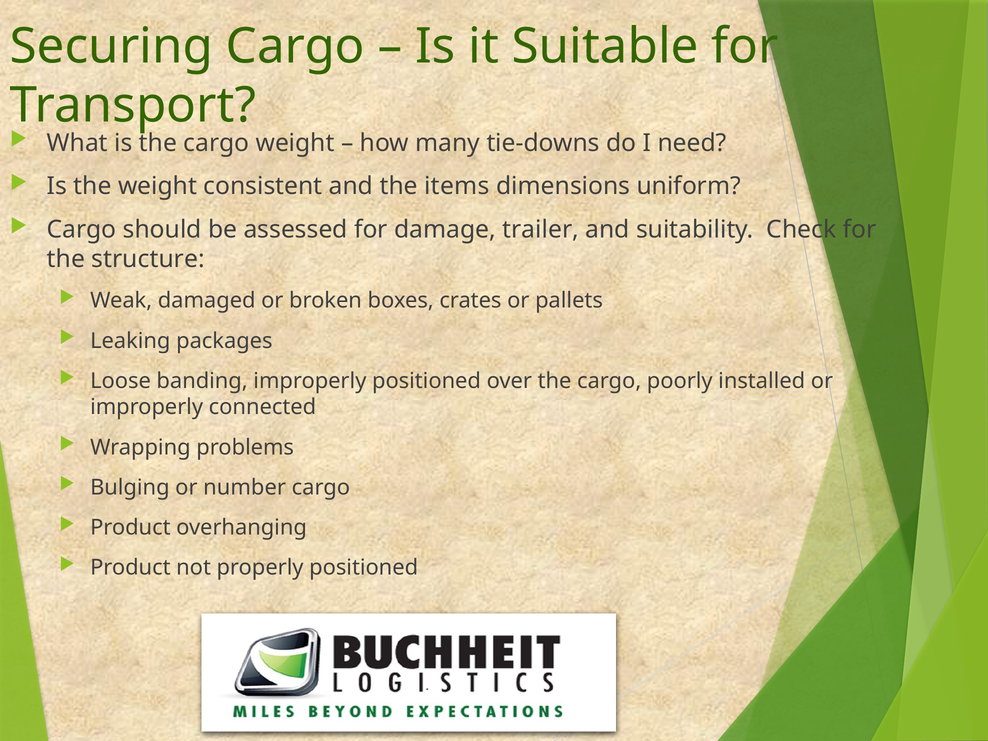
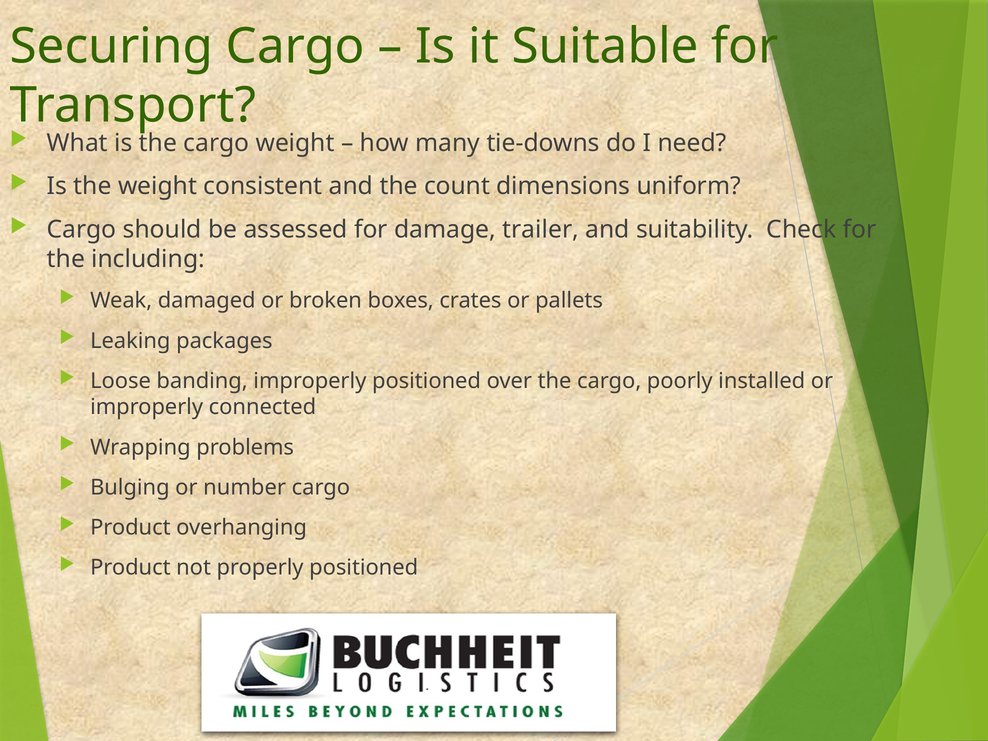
items: items -> count
structure: structure -> including
